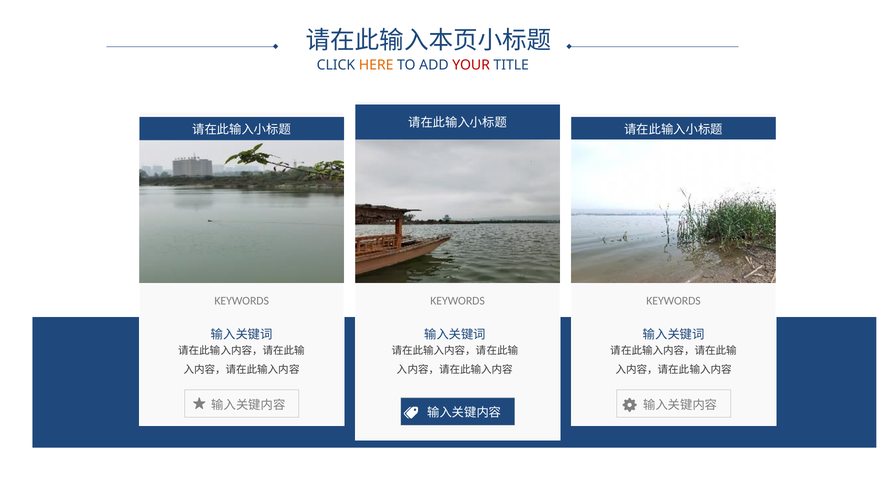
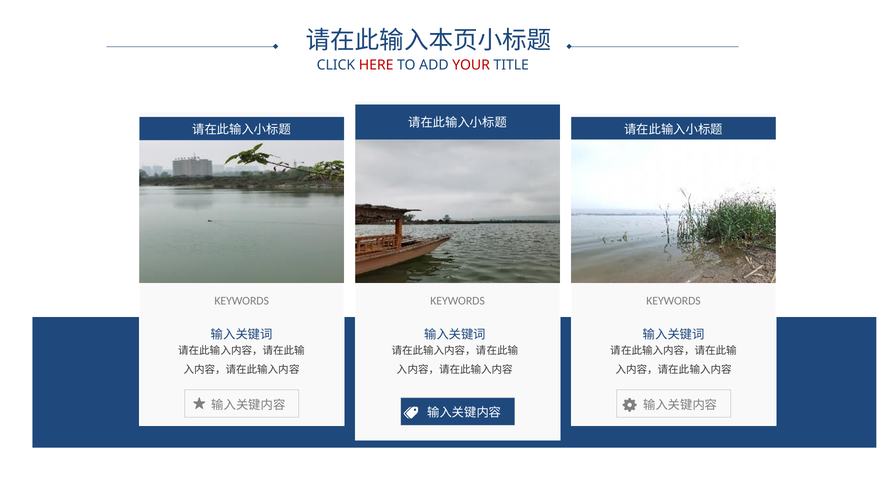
HERE colour: orange -> red
